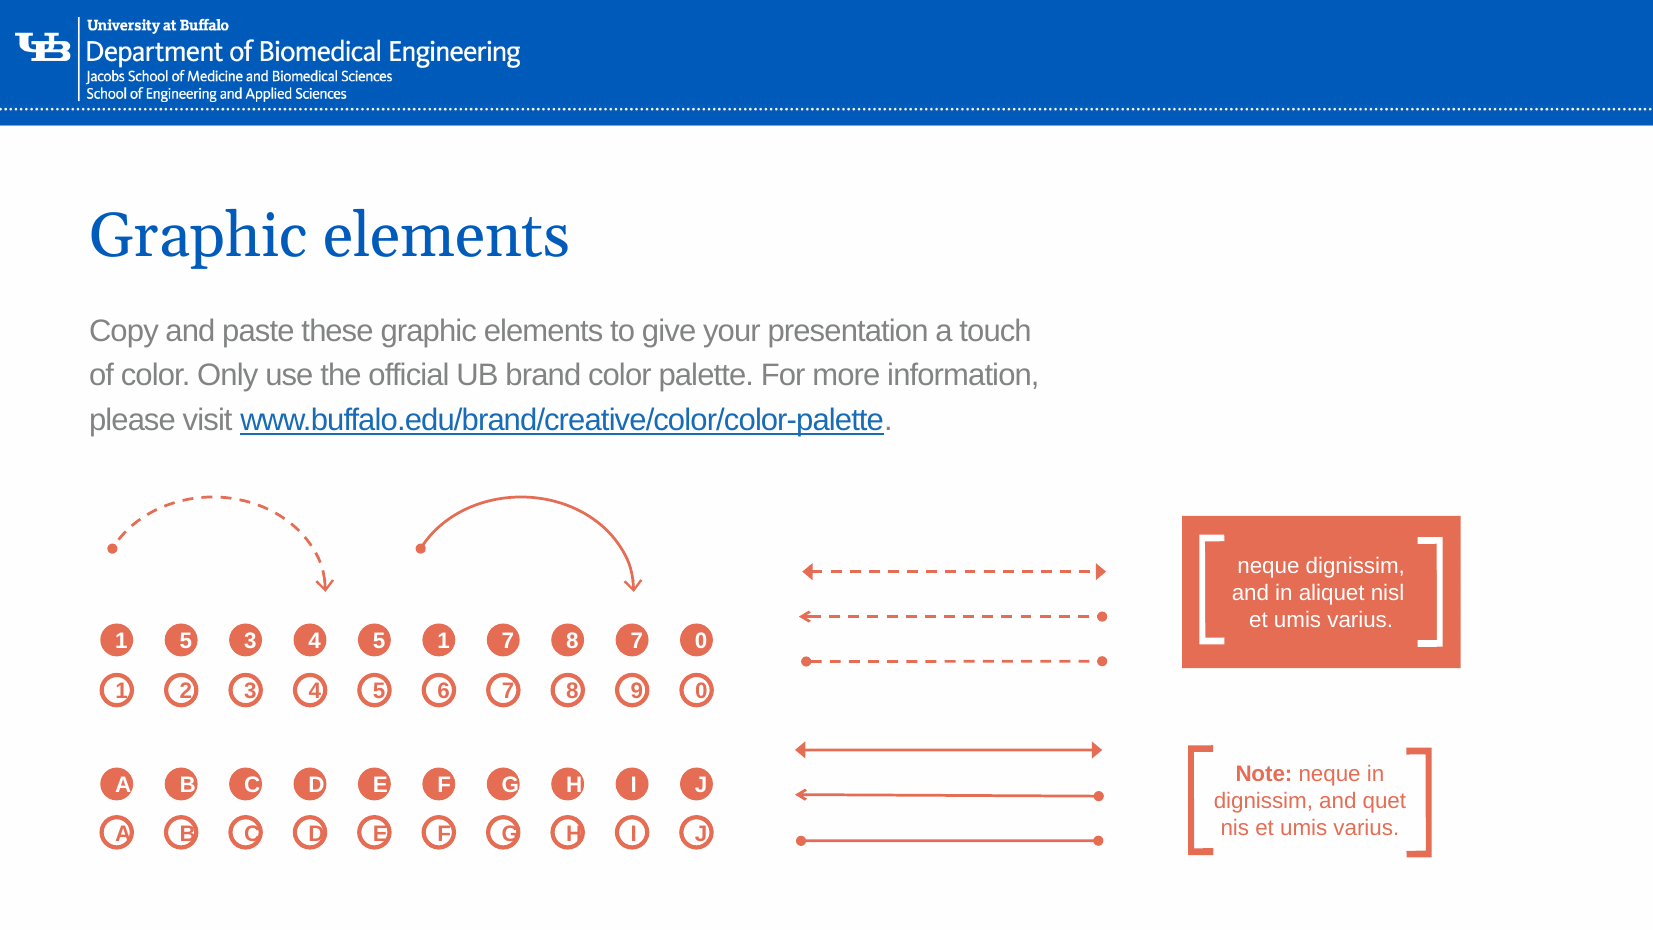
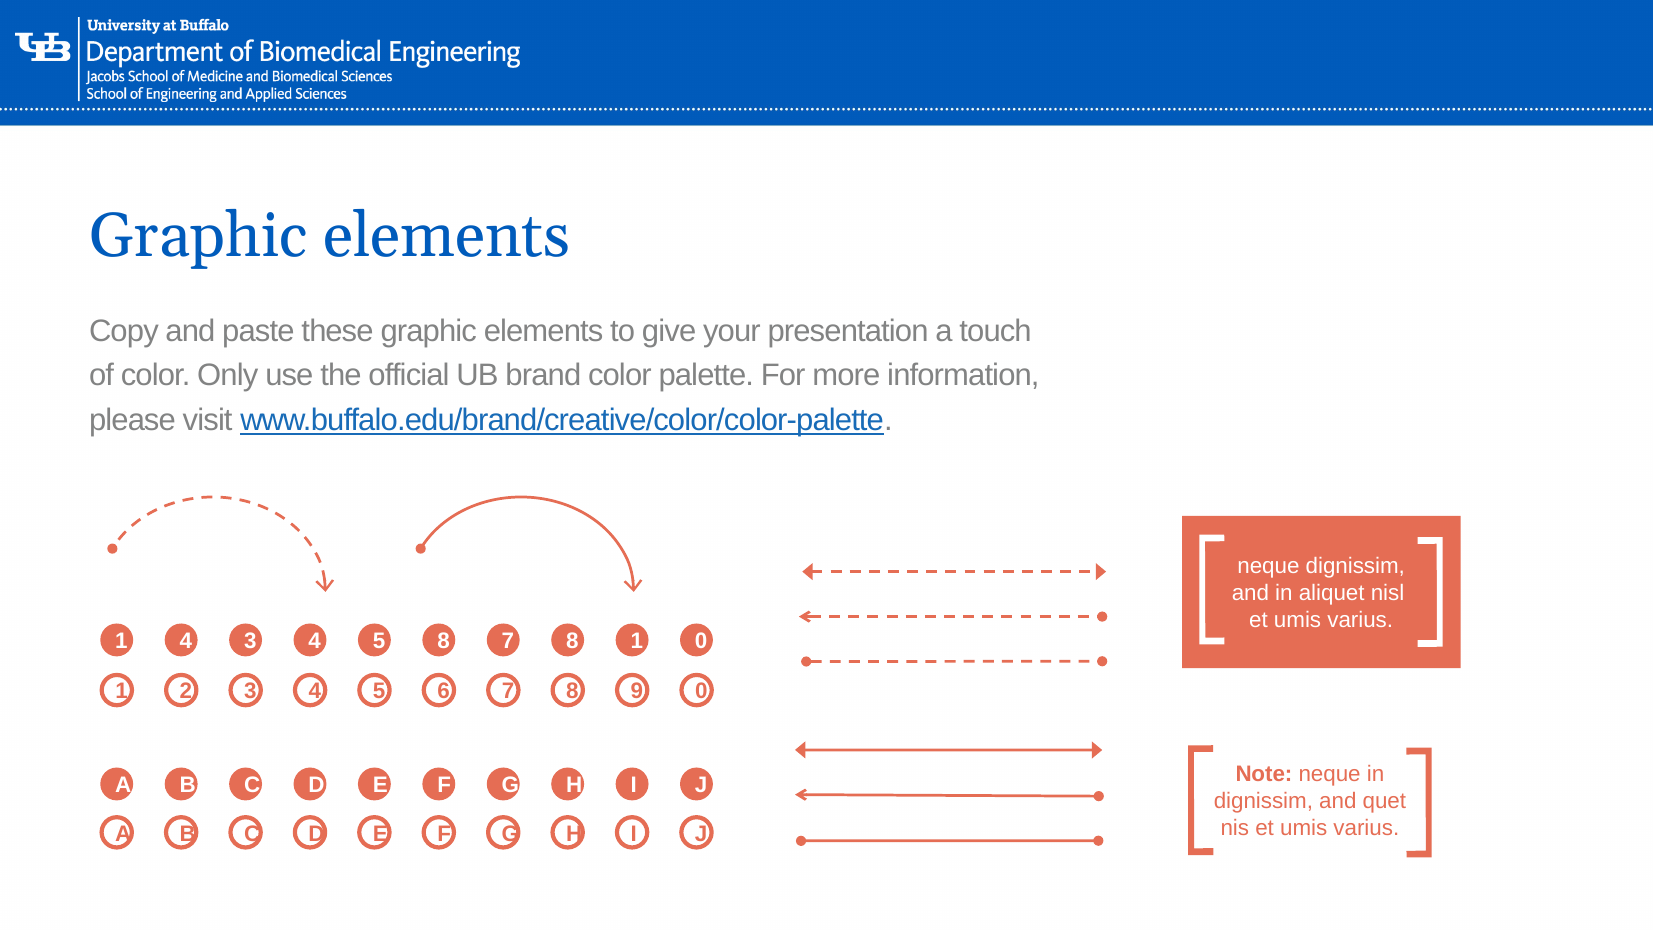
1 5: 5 -> 4
5 1: 1 -> 8
8 7: 7 -> 1
